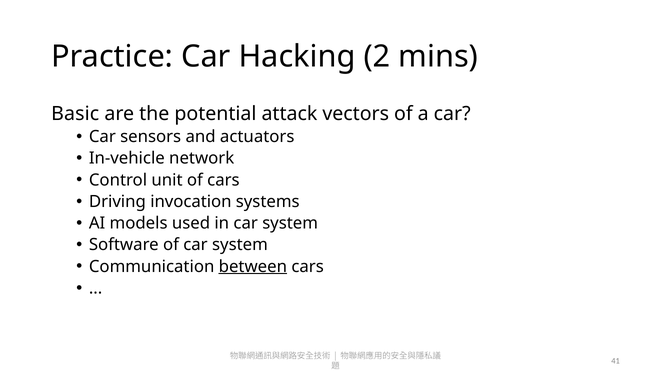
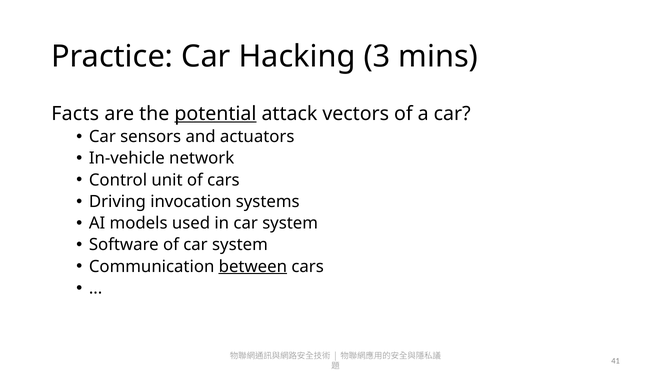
2: 2 -> 3
Basic: Basic -> Facts
potential underline: none -> present
